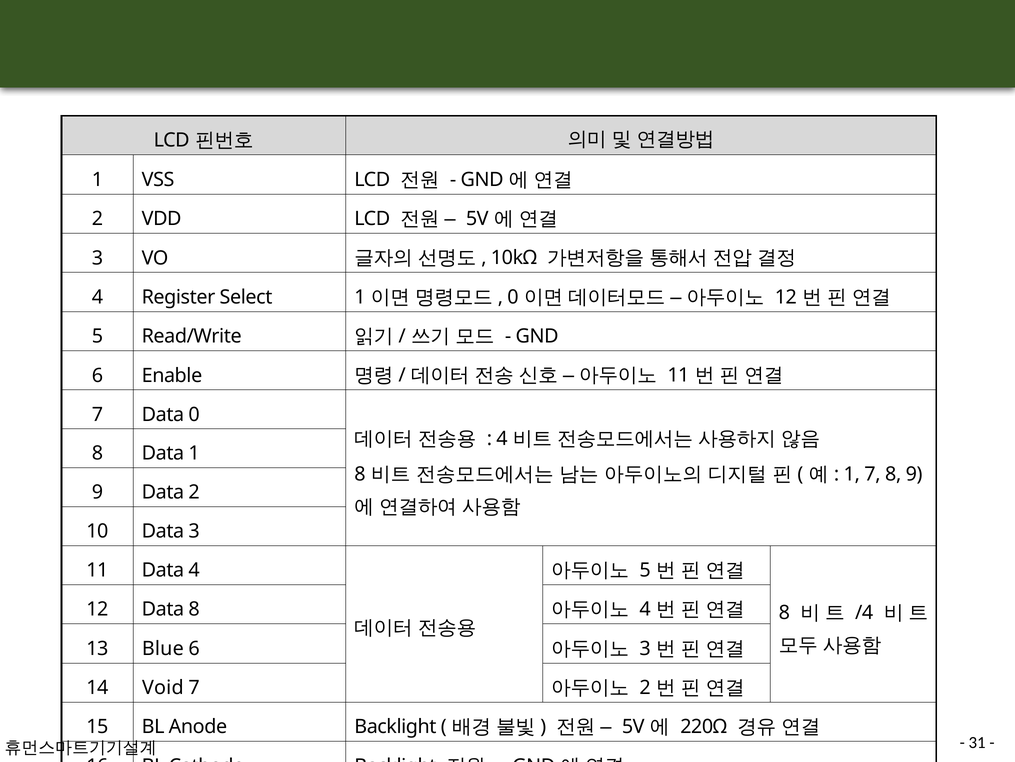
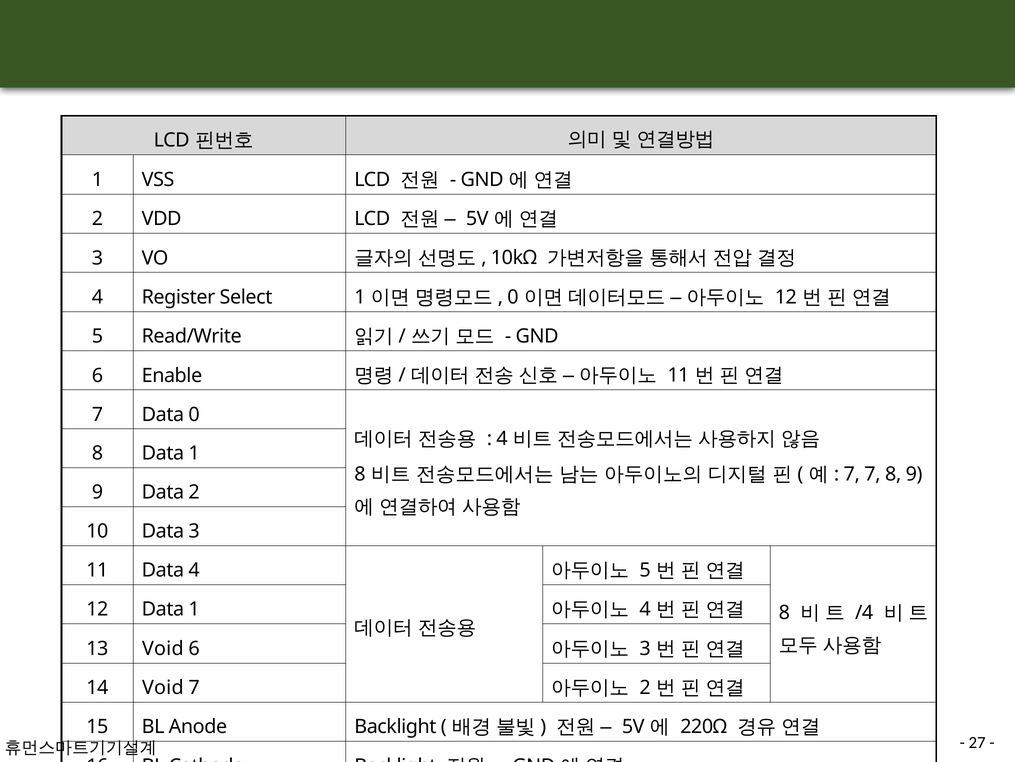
1 at (852, 474): 1 -> 7
12 Data 8: 8 -> 1
13 Blue: Blue -> Void
31: 31 -> 27
